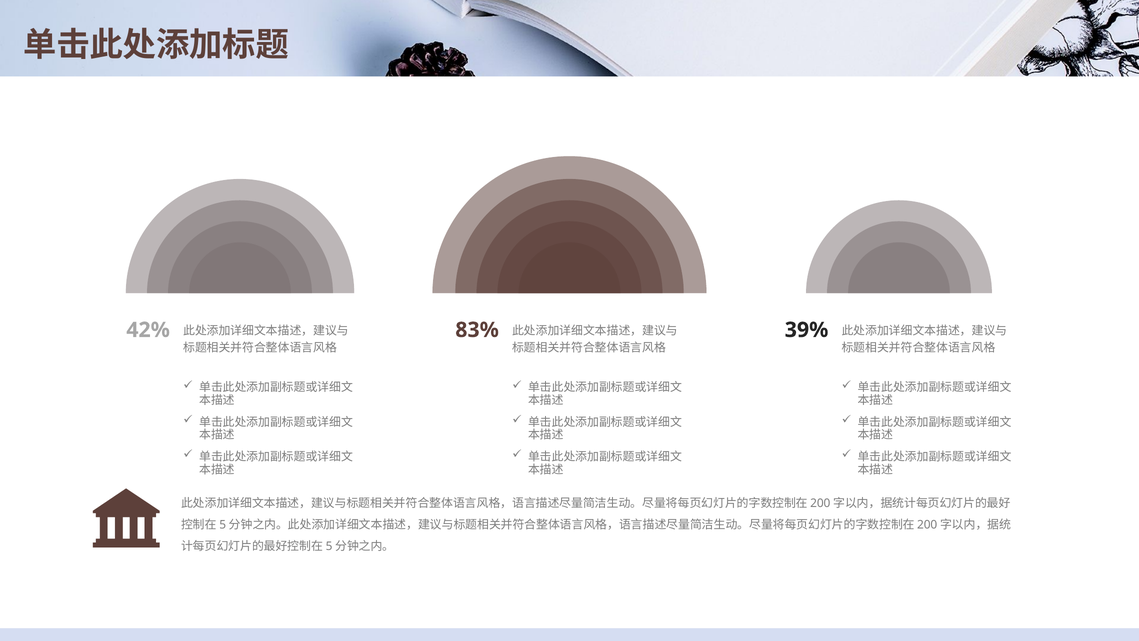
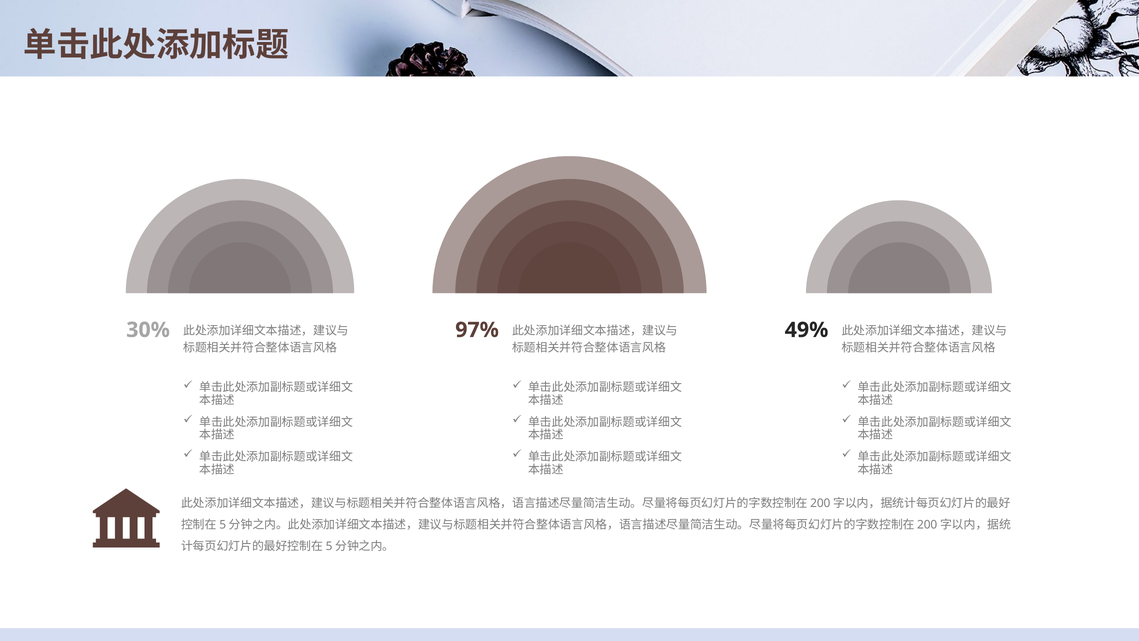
42%: 42% -> 30%
83%: 83% -> 97%
39%: 39% -> 49%
